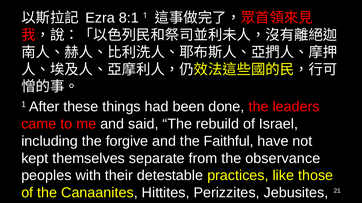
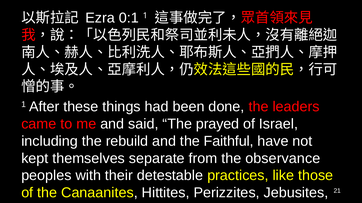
8:1: 8:1 -> 0:1
rebuild: rebuild -> prayed
forgive: forgive -> rebuild
